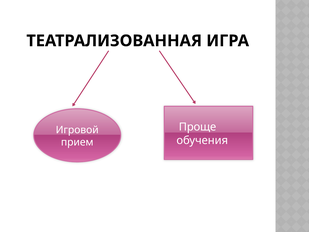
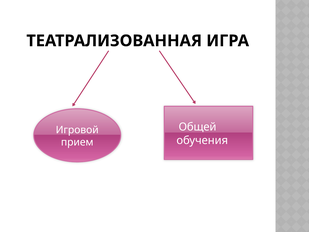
Проще: Проще -> Общей
